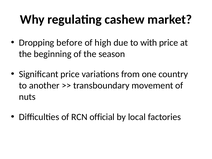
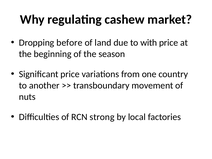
high: high -> land
official: official -> strong
